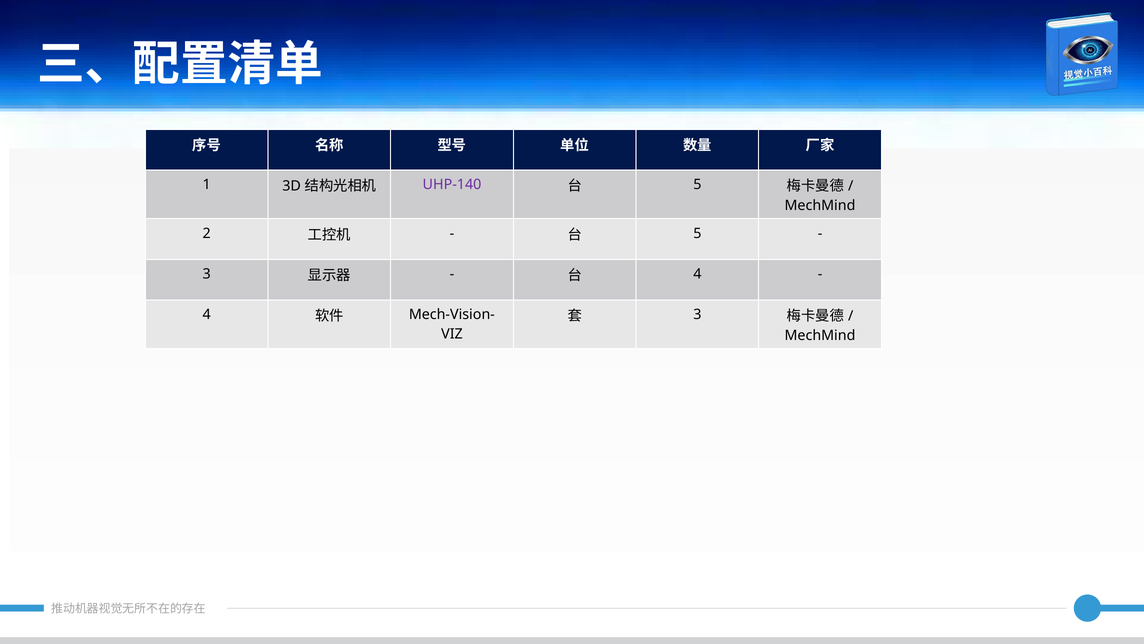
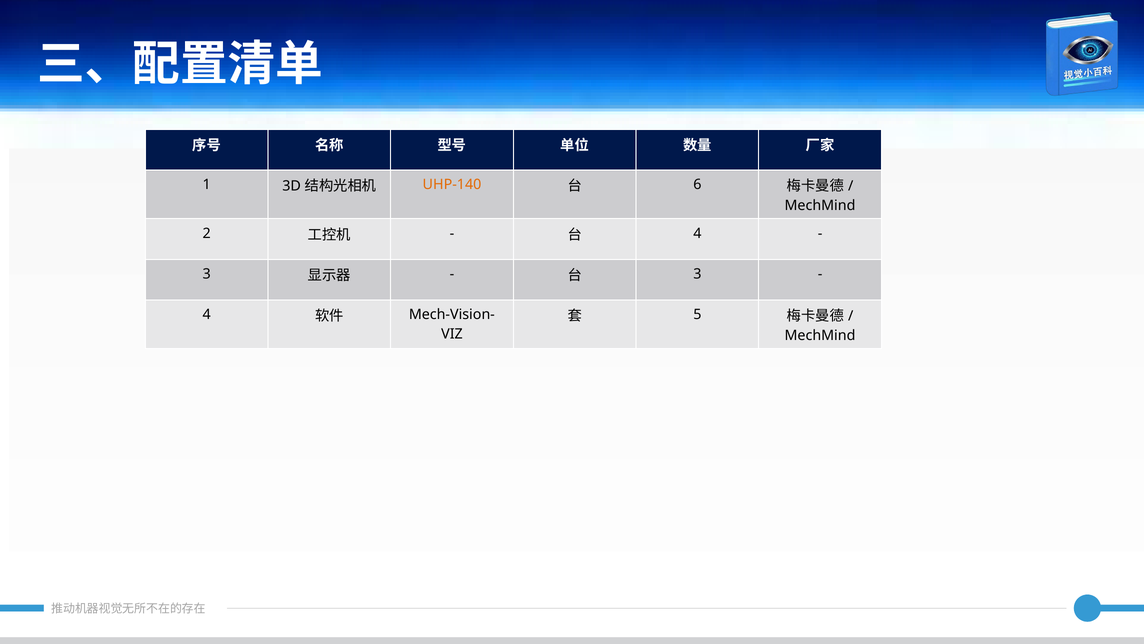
UHP-140 colour: purple -> orange
5 at (697, 185): 5 -> 6
5 at (697, 233): 5 -> 4
4 at (697, 274): 4 -> 3
3 at (697, 314): 3 -> 5
